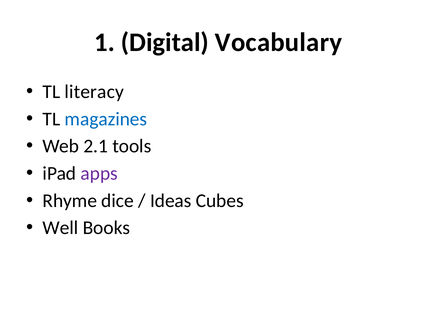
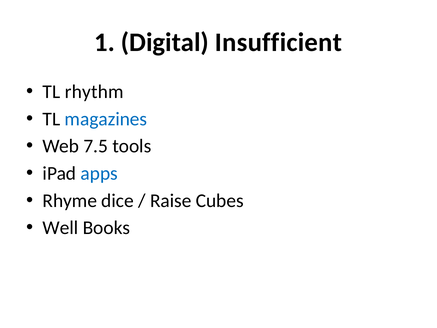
Vocabulary: Vocabulary -> Insufficient
literacy: literacy -> rhythm
2.1: 2.1 -> 7.5
apps colour: purple -> blue
Ideas: Ideas -> Raise
